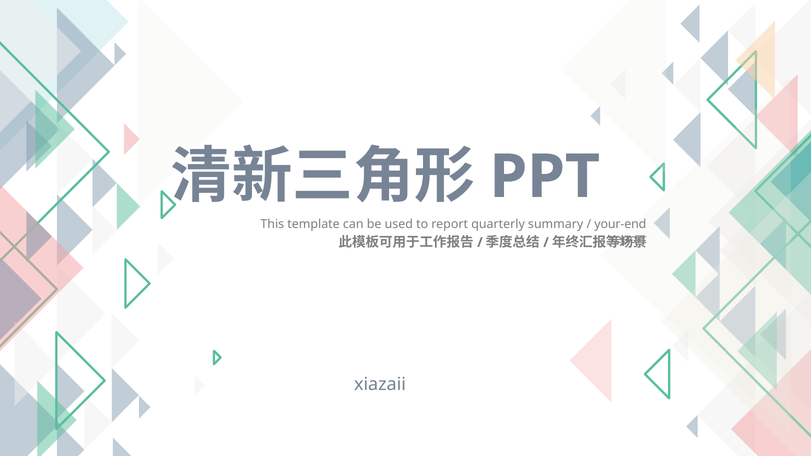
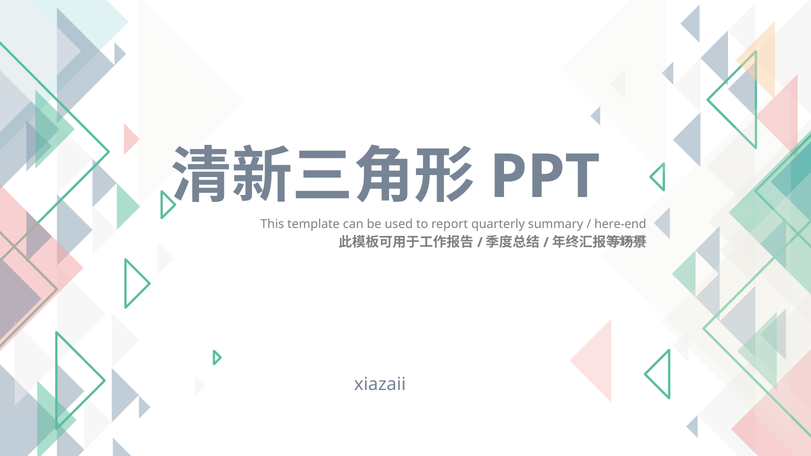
your-end: your-end -> here-end
